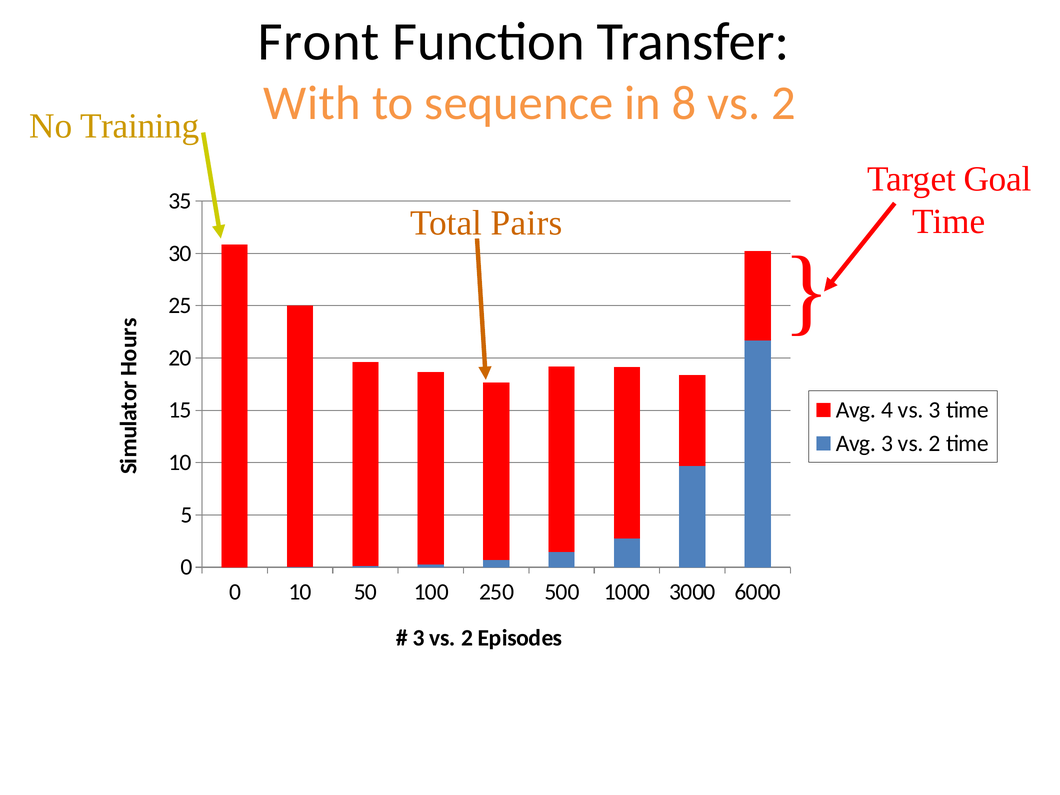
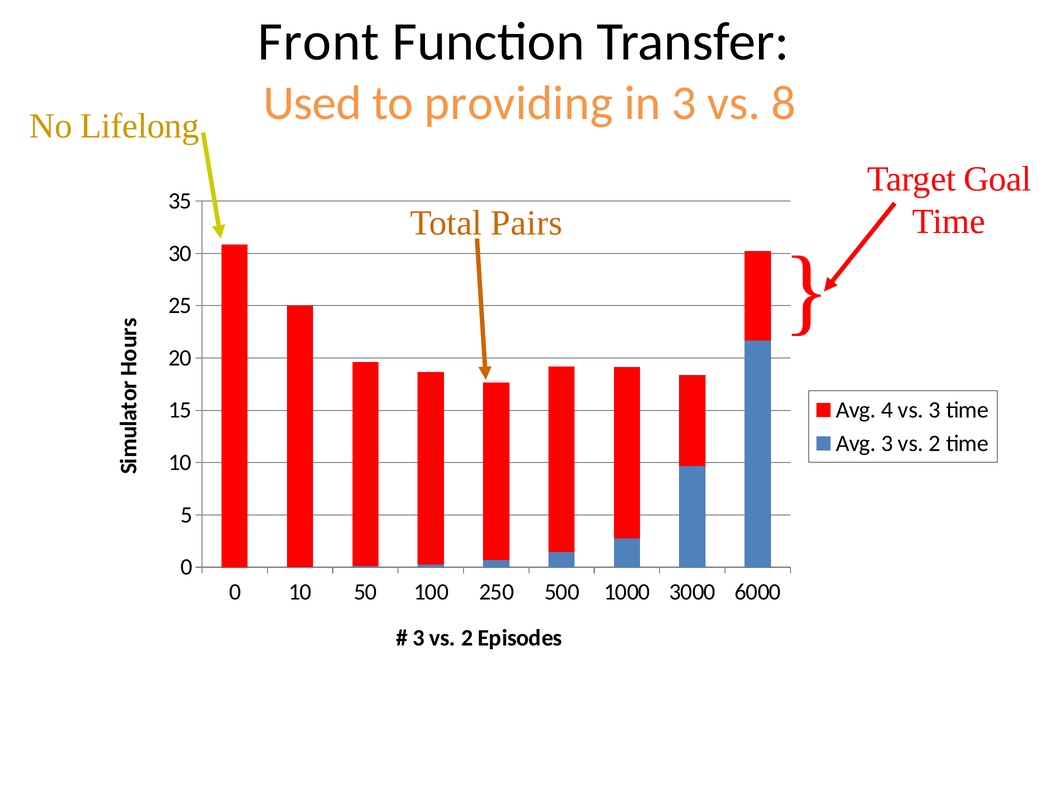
With: With -> Used
sequence: sequence -> providing
in 8: 8 -> 3
2 at (784, 103): 2 -> 8
Training: Training -> Lifelong
